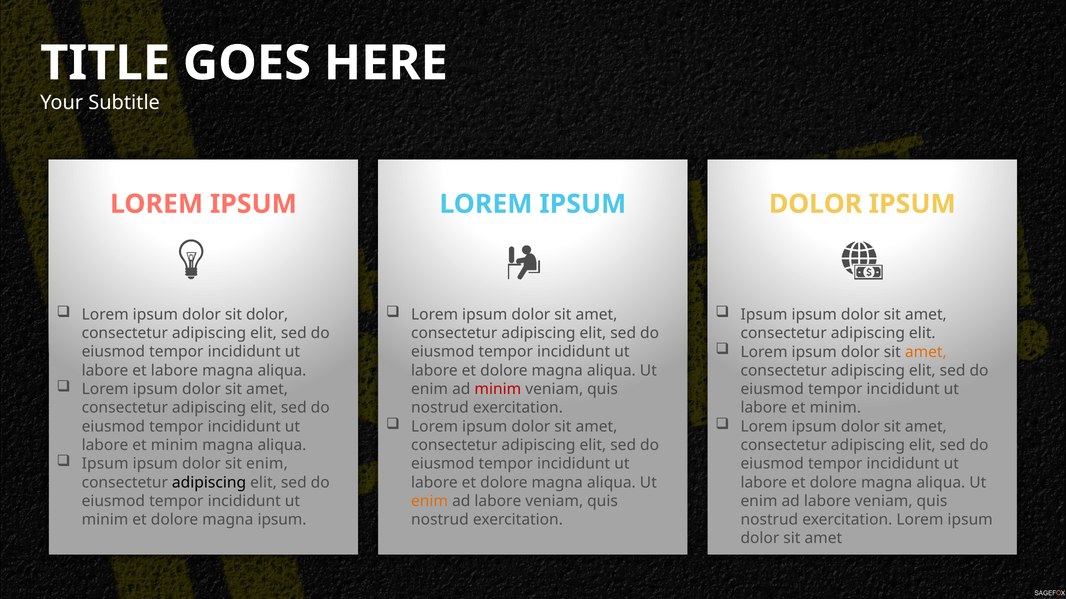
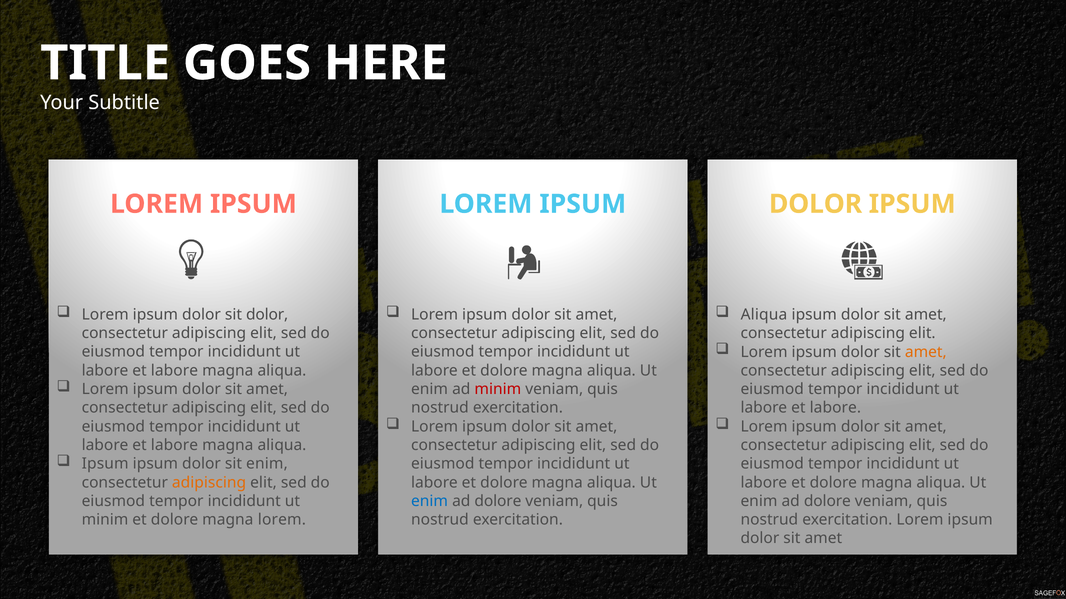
Ipsum at (764, 315): Ipsum -> Aliqua
minim at (835, 408): minim -> labore
minim at (174, 446): minim -> labore
adipiscing at (209, 483) colour: black -> orange
enim at (430, 502) colour: orange -> blue
labore at (498, 502): labore -> dolore
labore at (827, 502): labore -> dolore
magna ipsum: ipsum -> lorem
